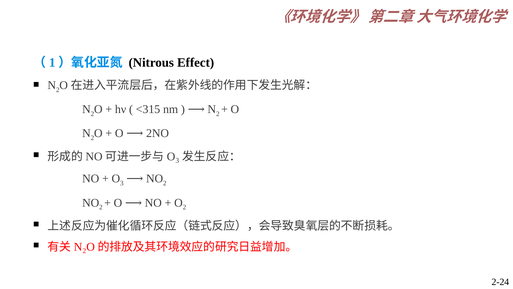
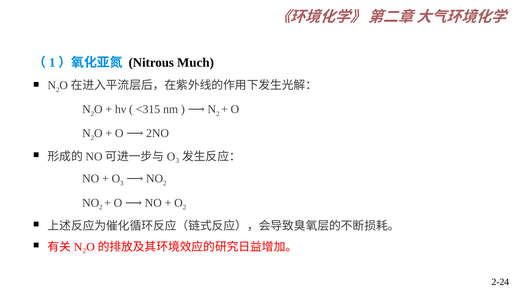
Effect: Effect -> Much
